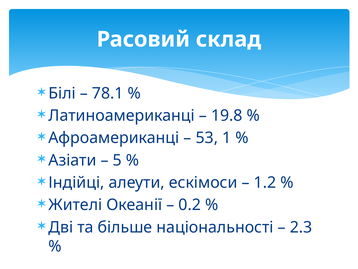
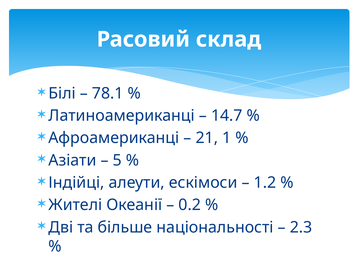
19.8: 19.8 -> 14.7
53: 53 -> 21
